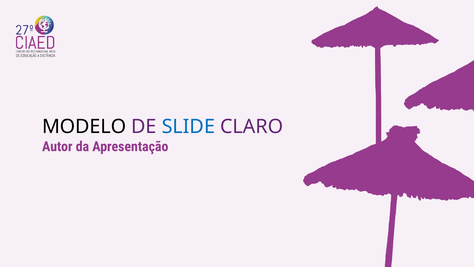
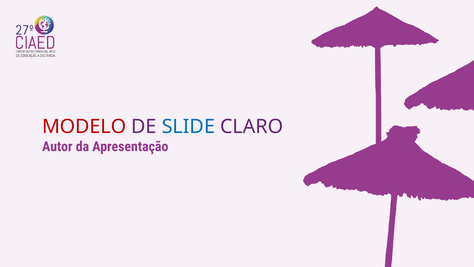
MODELO colour: black -> red
